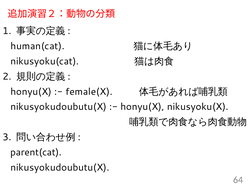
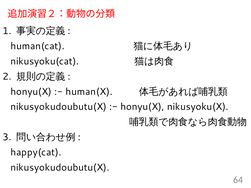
female(X: female(X -> human(X
parent(cat: parent(cat -> happy(cat
